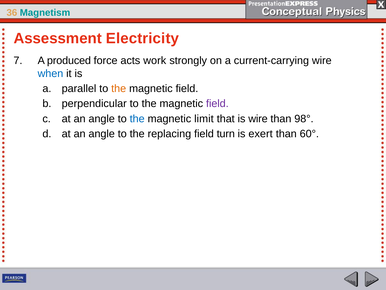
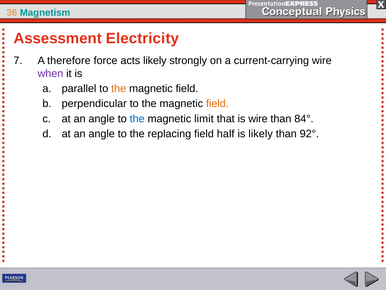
produced: produced -> therefore
acts work: work -> likely
when colour: blue -> purple
field at (217, 103) colour: purple -> orange
98°: 98° -> 84°
turn: turn -> half
is exert: exert -> likely
60°: 60° -> 92°
